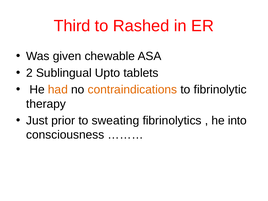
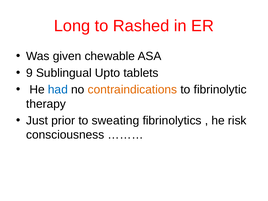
Third: Third -> Long
2: 2 -> 9
had colour: orange -> blue
into: into -> risk
